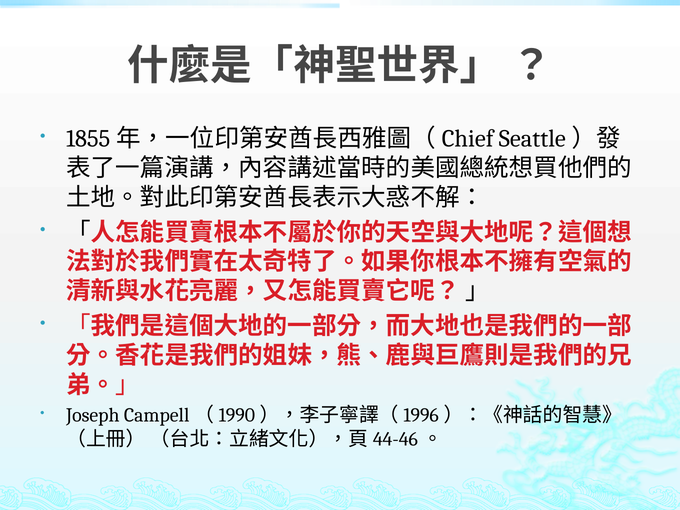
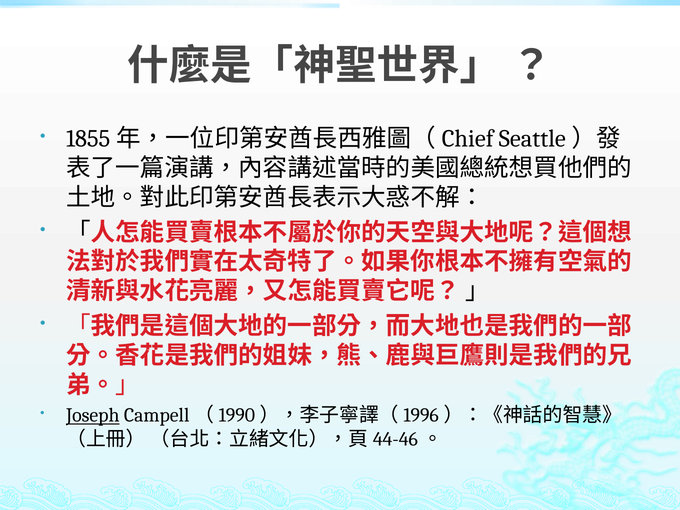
Joseph underline: none -> present
